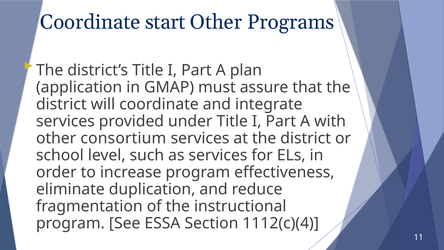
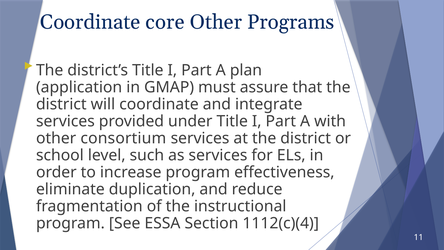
start: start -> core
